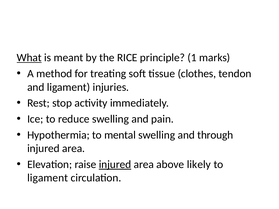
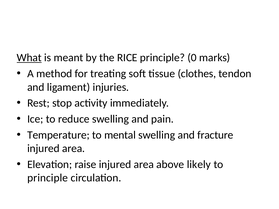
1: 1 -> 0
Hypothermia: Hypothermia -> Temperature
through: through -> fracture
injured at (115, 165) underline: present -> none
ligament at (48, 178): ligament -> principle
